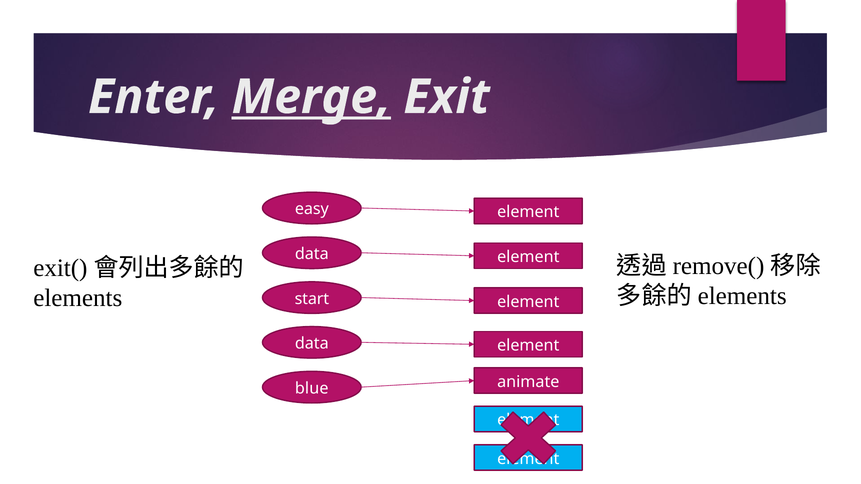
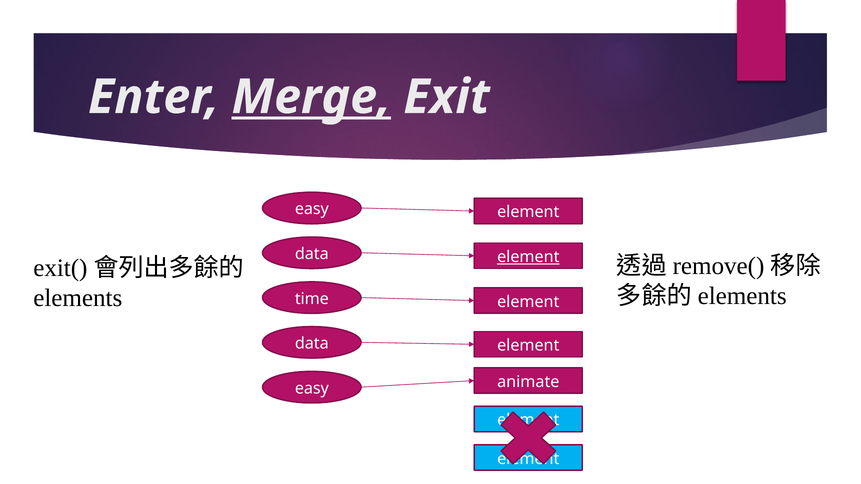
element at (528, 257) underline: none -> present
start: start -> time
blue at (312, 389): blue -> easy
